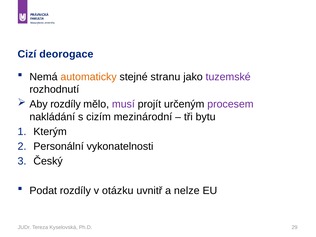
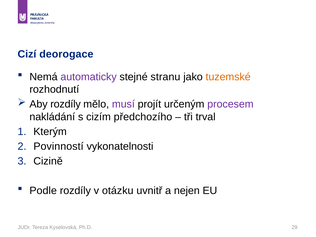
automaticky colour: orange -> purple
tuzemské colour: purple -> orange
mezinárodní: mezinárodní -> předchozího
bytu: bytu -> trval
Personální: Personální -> Povinností
Český: Český -> Cizině
Podat: Podat -> Podle
nelze: nelze -> nejen
